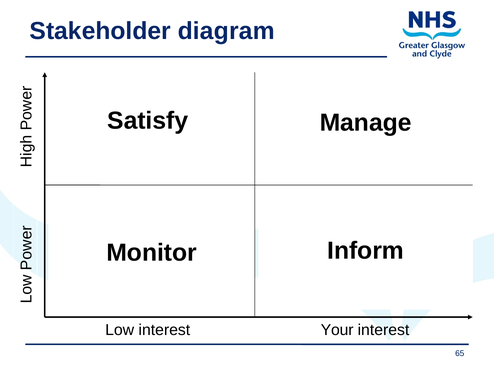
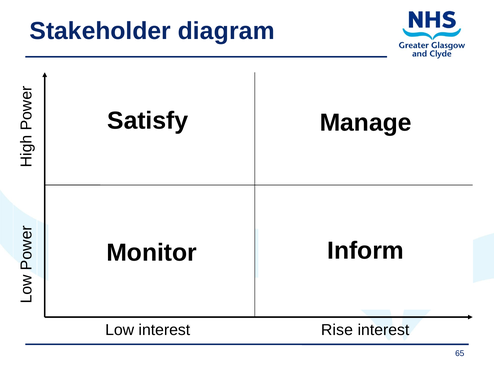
interest Your: Your -> Rise
